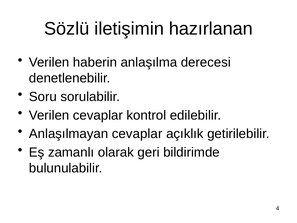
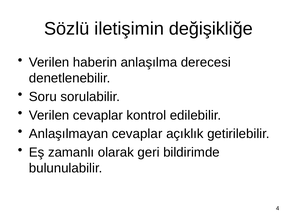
hazırlanan: hazırlanan -> değişikliğe
